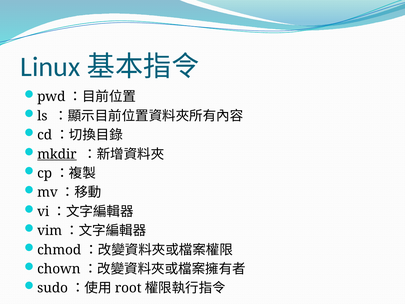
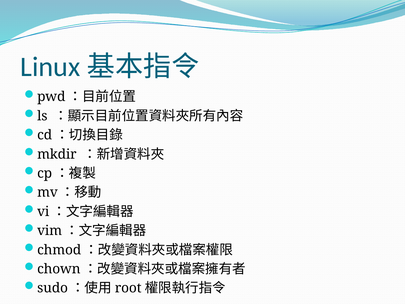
mkdir underline: present -> none
